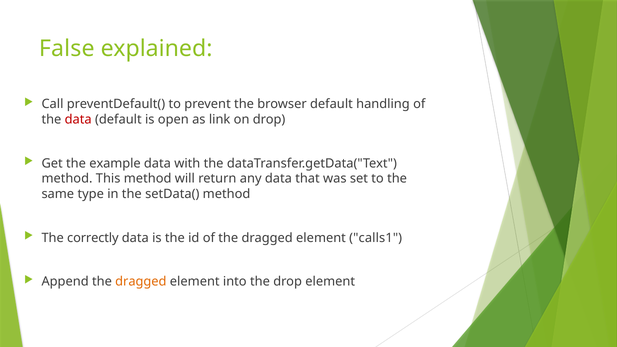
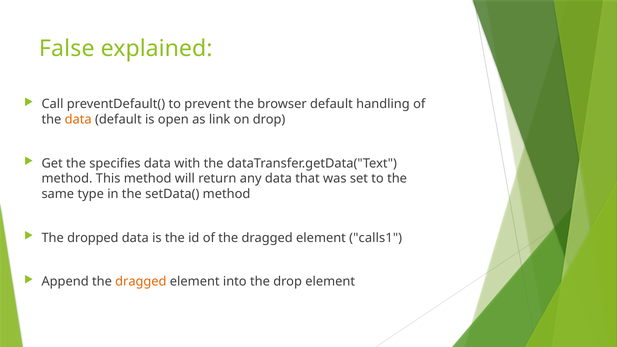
data at (78, 120) colour: red -> orange
example: example -> specifies
correctly: correctly -> dropped
